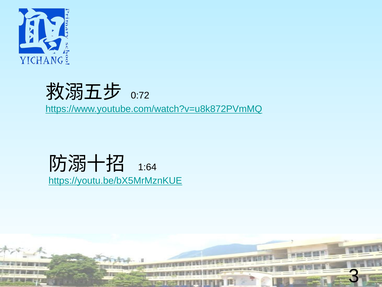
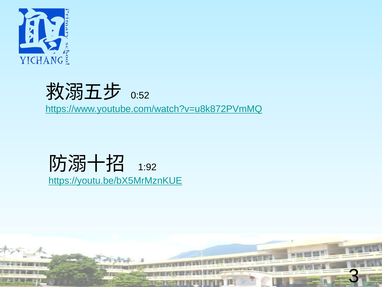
0:72: 0:72 -> 0:52
1:64: 1:64 -> 1:92
